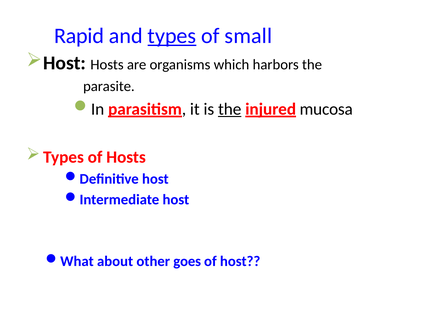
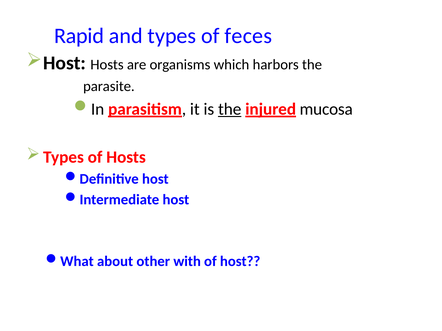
types at (172, 36) underline: present -> none
small: small -> feces
goes: goes -> with
